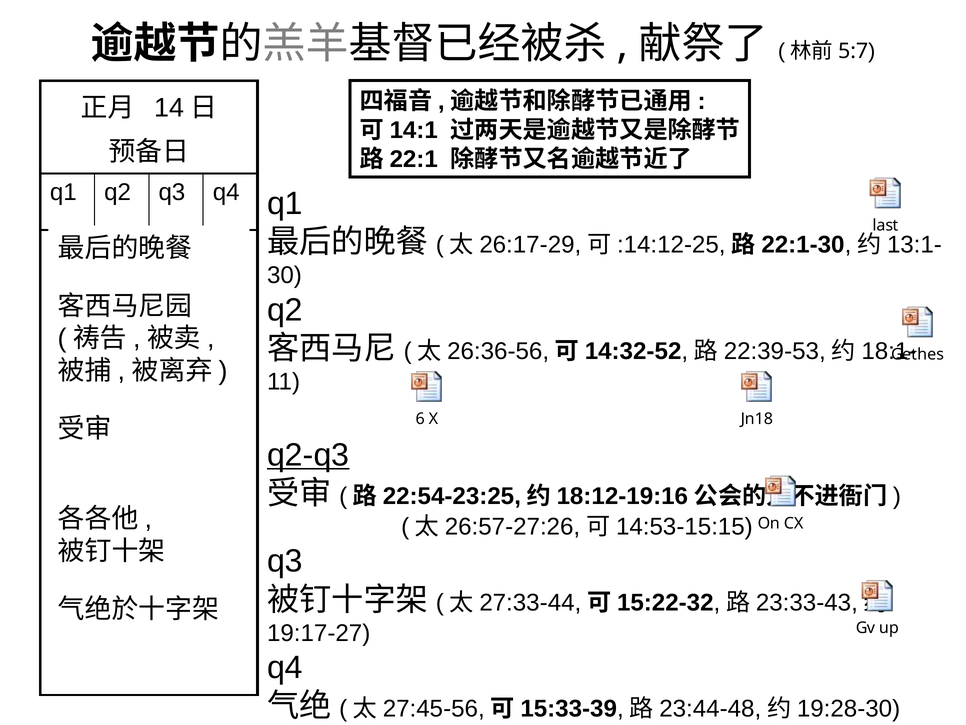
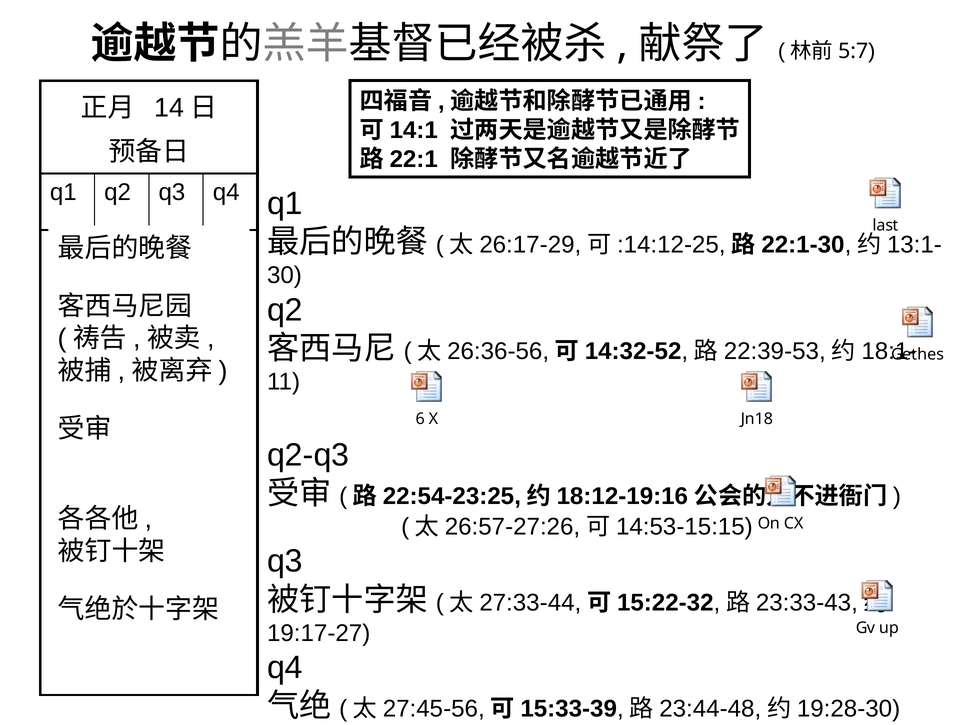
q2-q3 underline: present -> none
